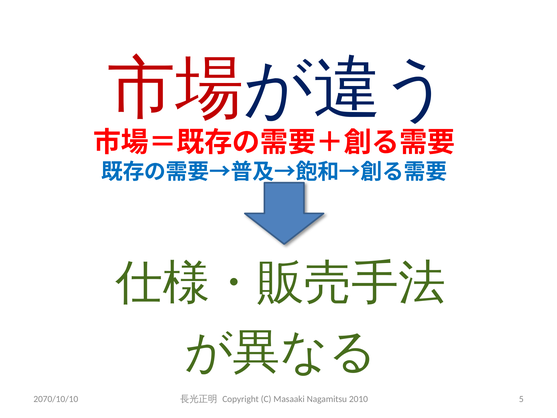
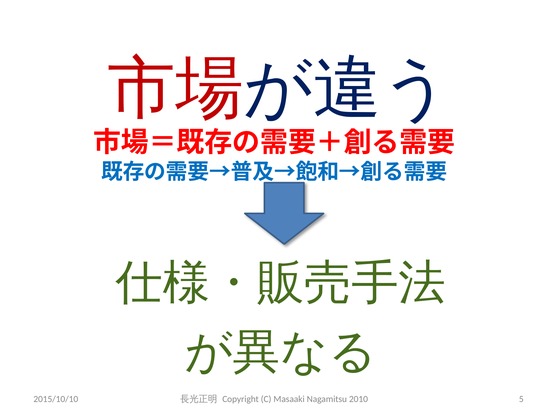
2070/10/10: 2070/10/10 -> 2015/10/10
